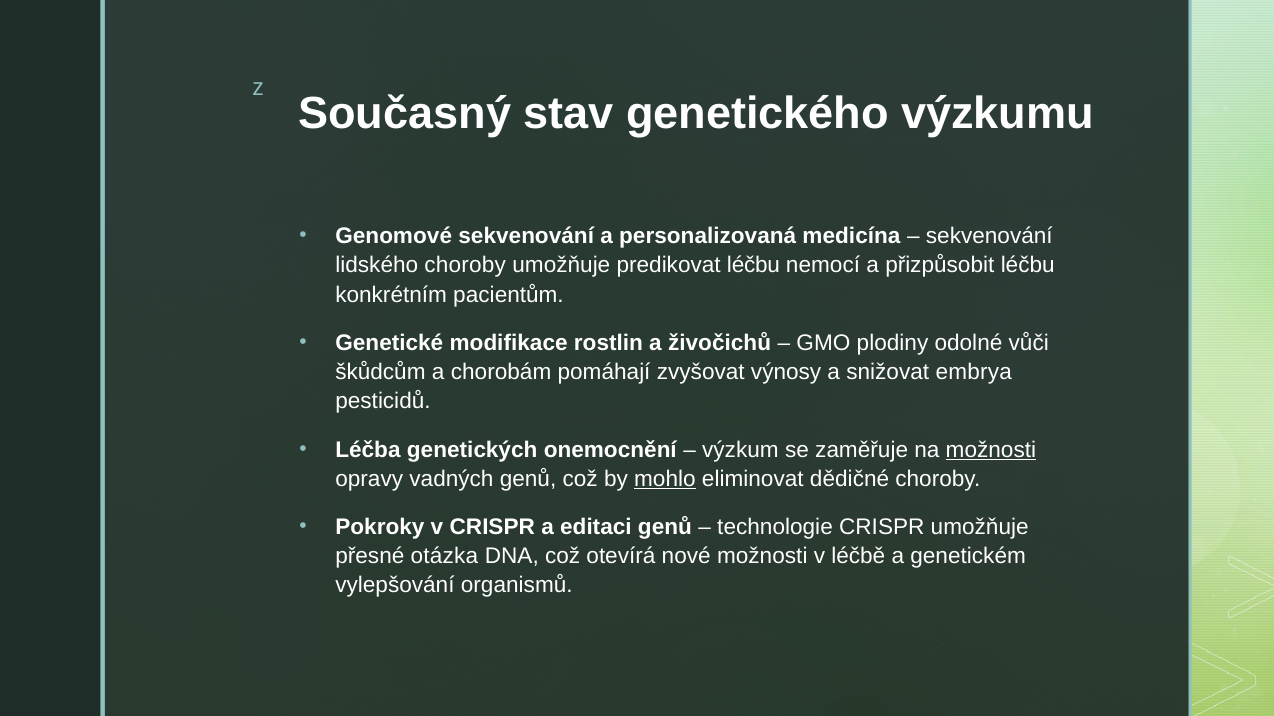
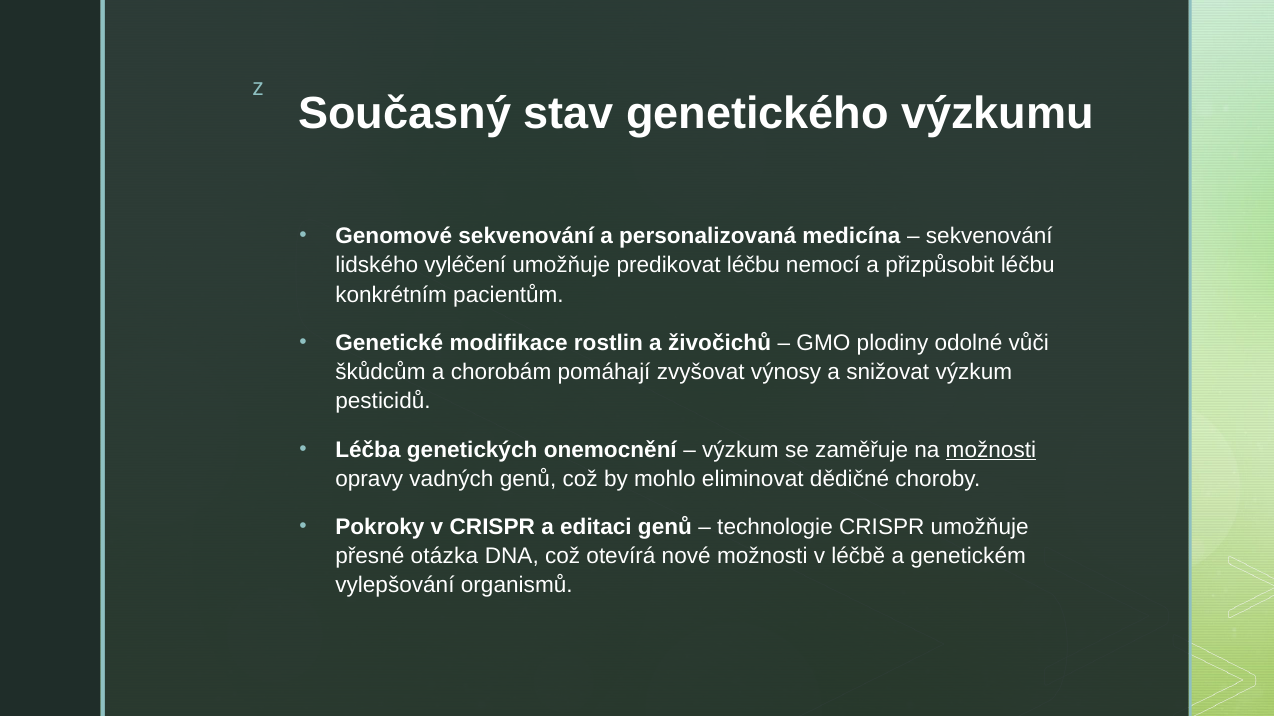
lidského choroby: choroby -> vyléčení
snižovat embrya: embrya -> výzkum
mohlo underline: present -> none
